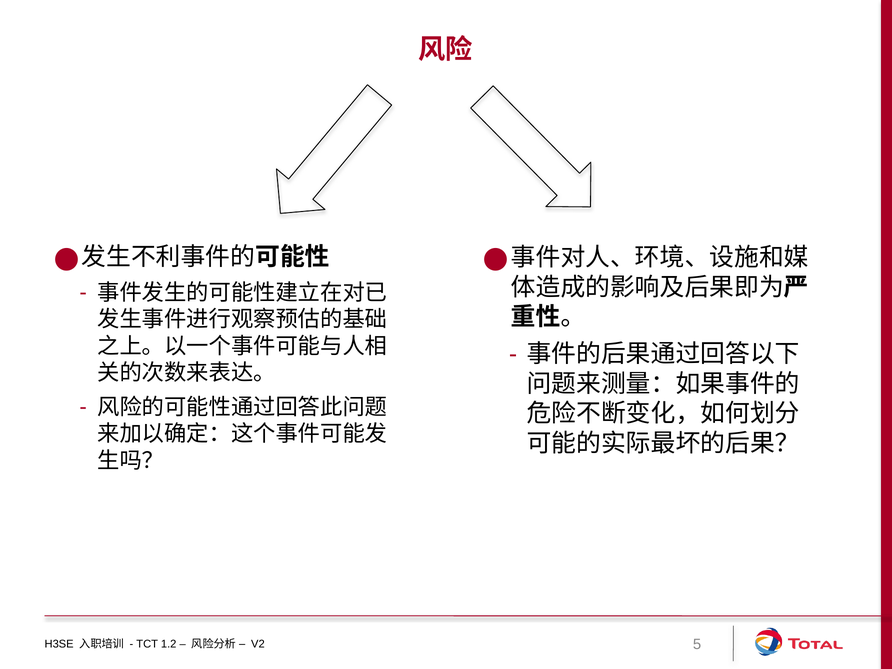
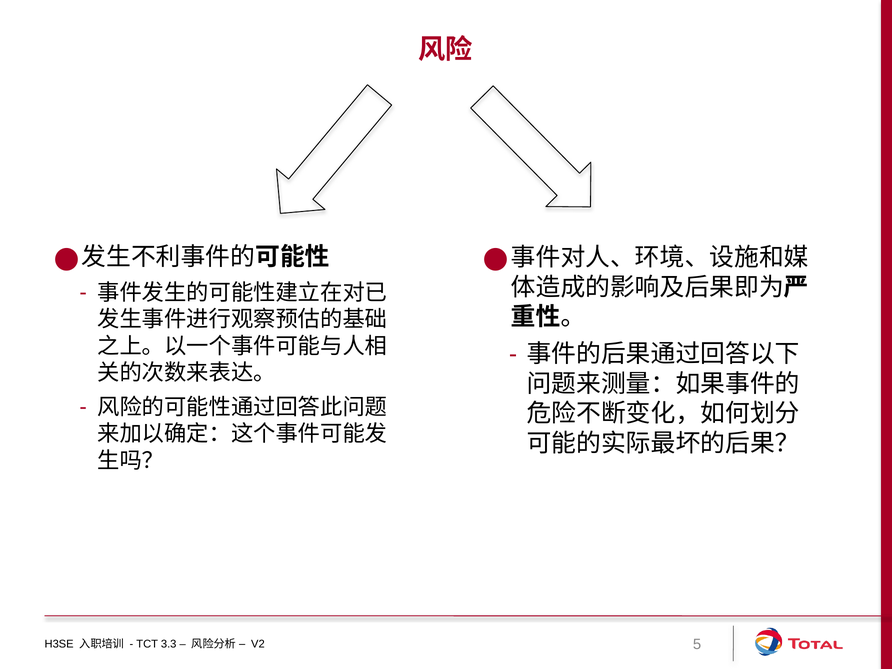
1.2: 1.2 -> 3.3
